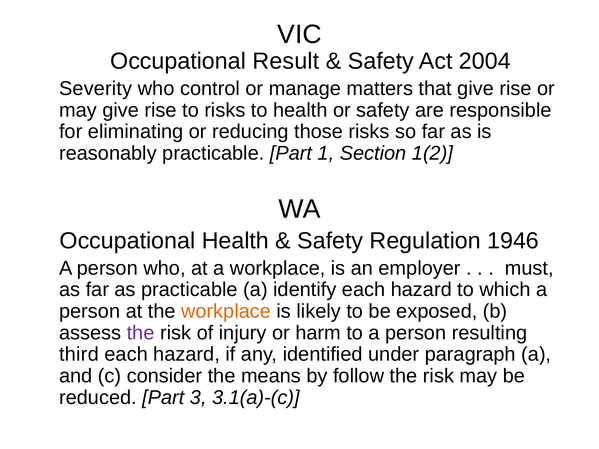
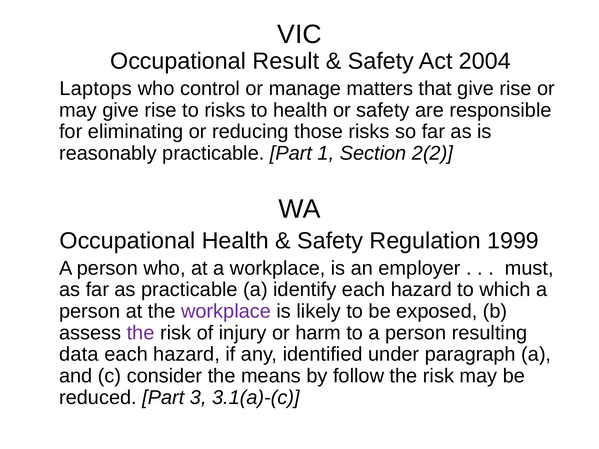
Severity: Severity -> Laptops
1(2: 1(2 -> 2(2
1946: 1946 -> 1999
workplace at (226, 311) colour: orange -> purple
third: third -> data
